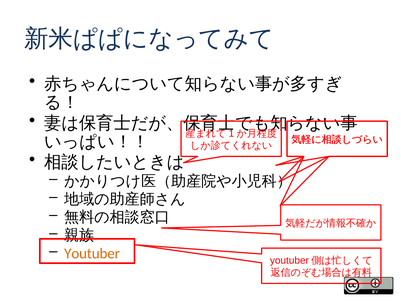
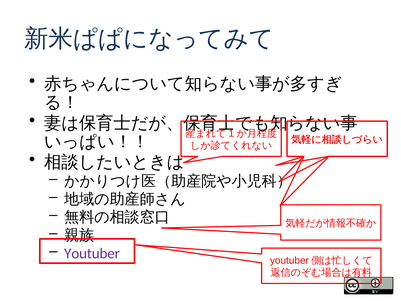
Youtuber colour: orange -> purple
